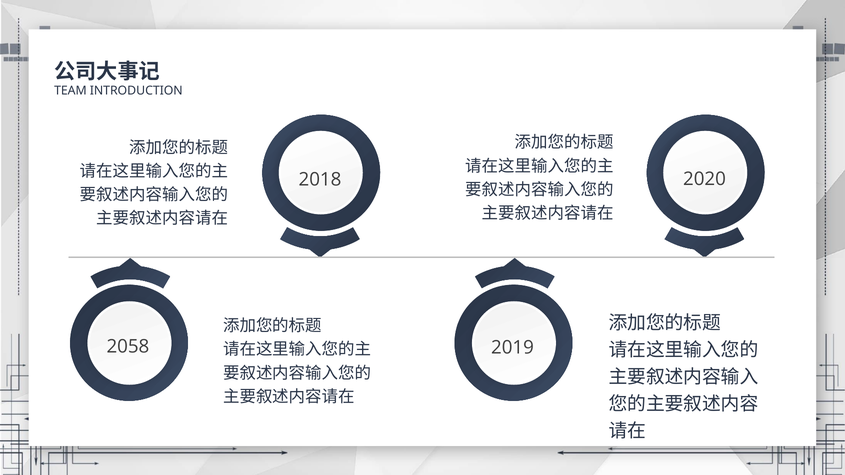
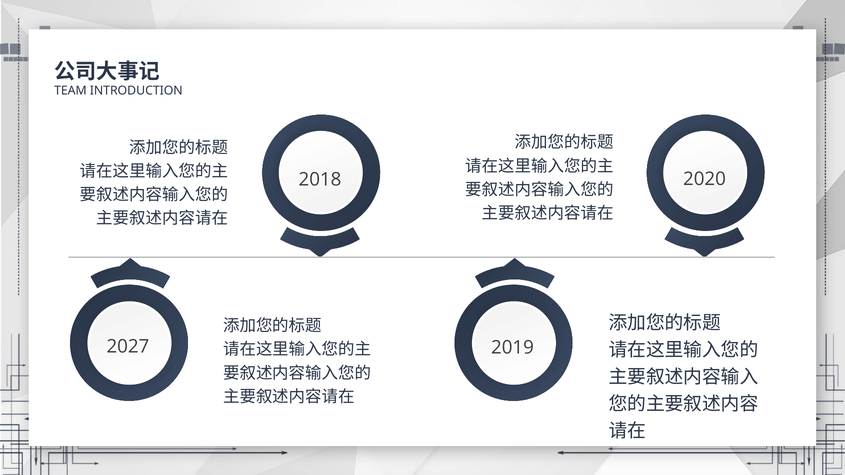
2058: 2058 -> 2027
